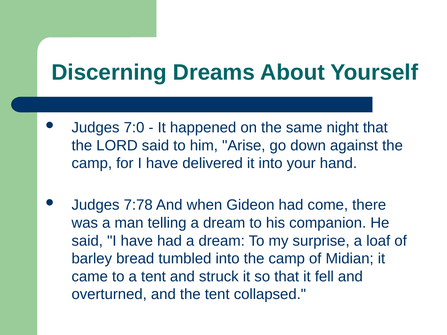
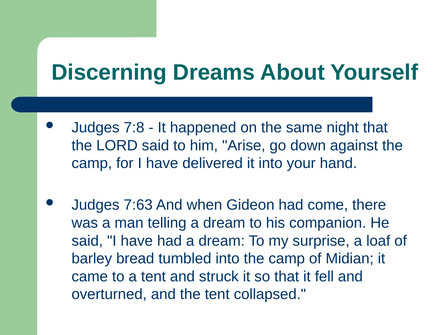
7:0: 7:0 -> 7:8
7:78: 7:78 -> 7:63
